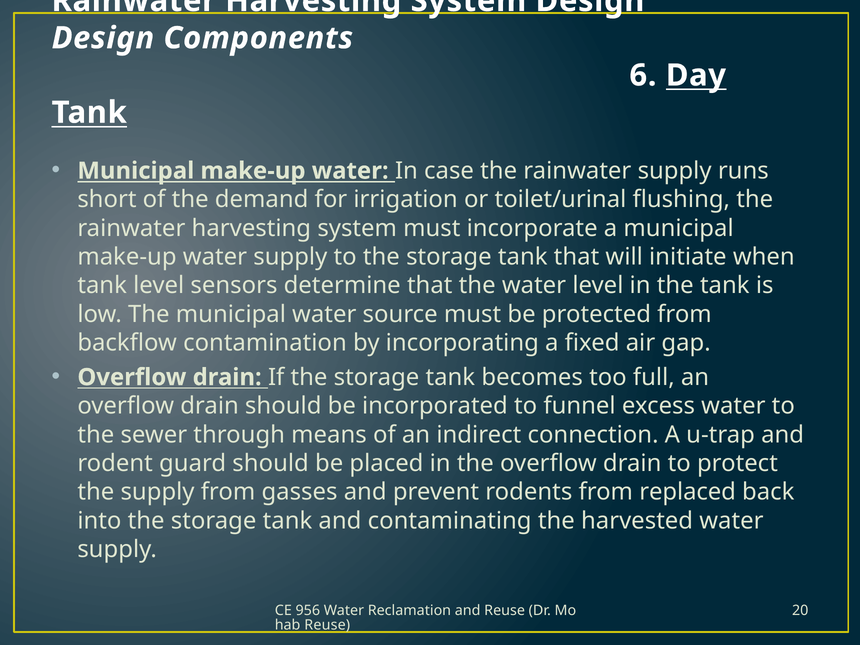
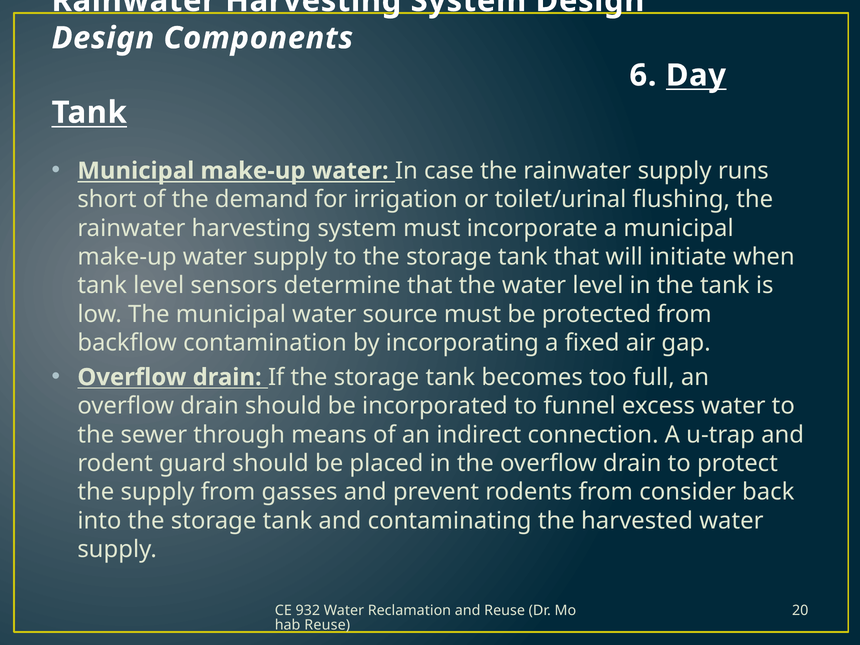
replaced: replaced -> consider
956: 956 -> 932
